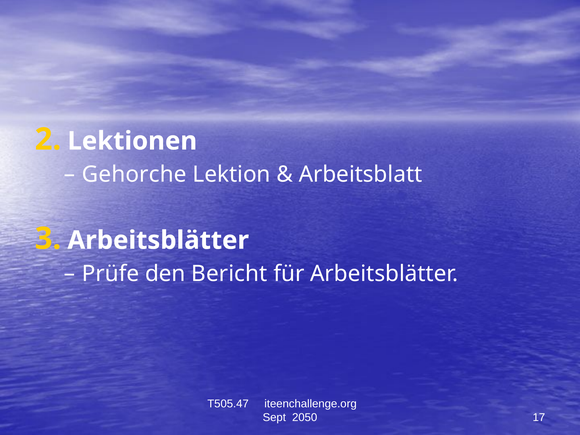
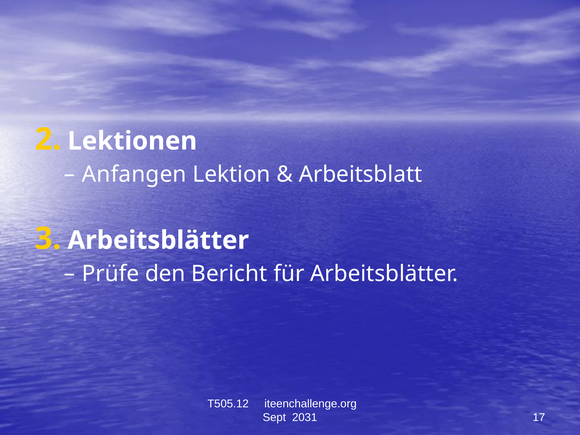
Gehorche: Gehorche -> Anfangen
T505.47: T505.47 -> T505.12
2050: 2050 -> 2031
